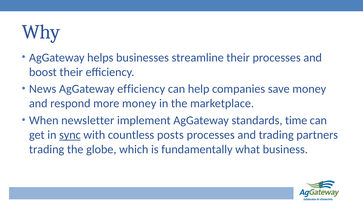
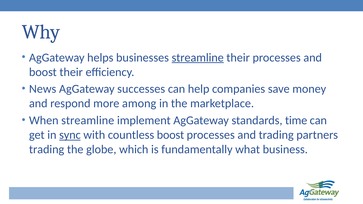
streamline at (198, 58) underline: none -> present
AgGateway efficiency: efficiency -> successes
more money: money -> among
When newsletter: newsletter -> streamline
countless posts: posts -> boost
